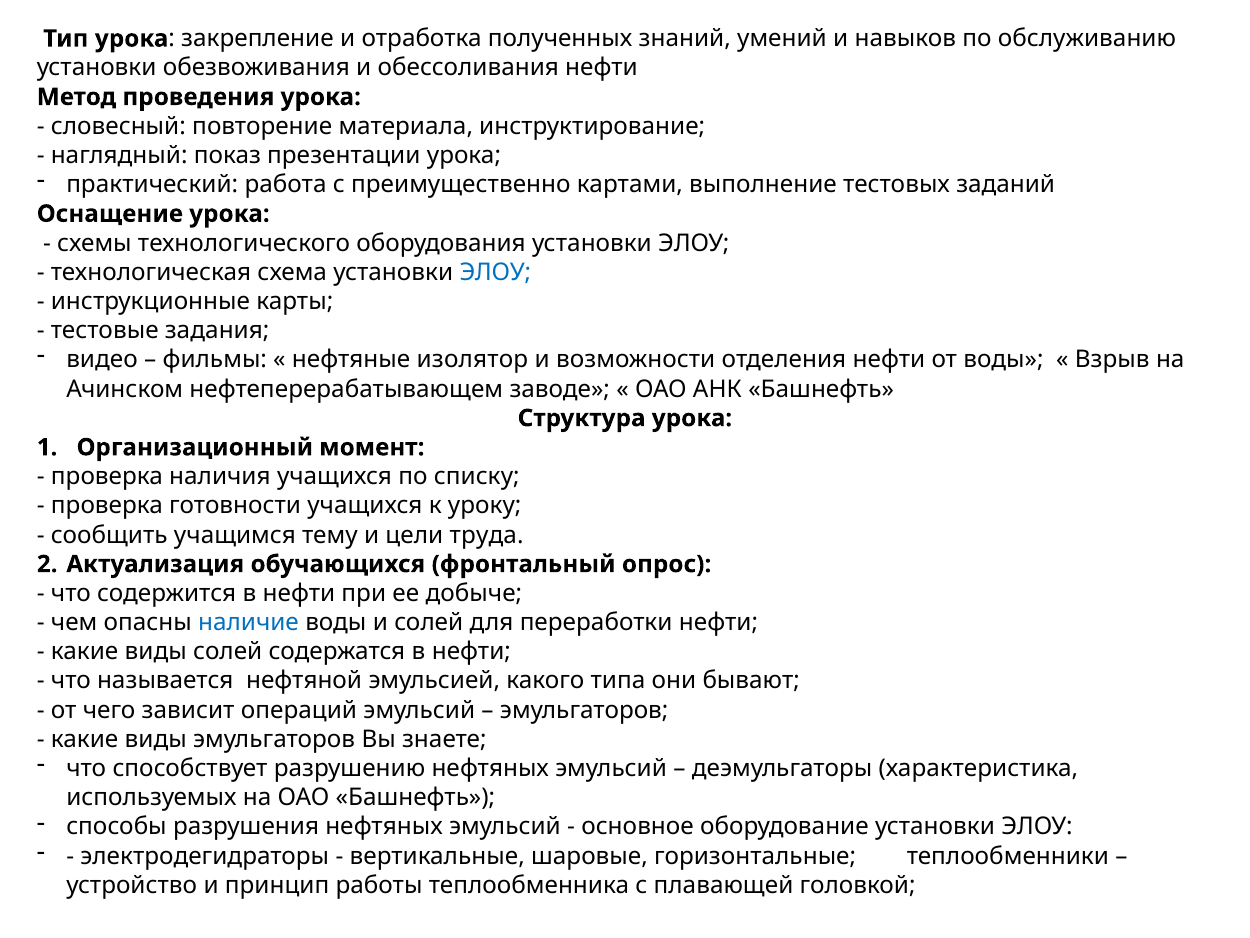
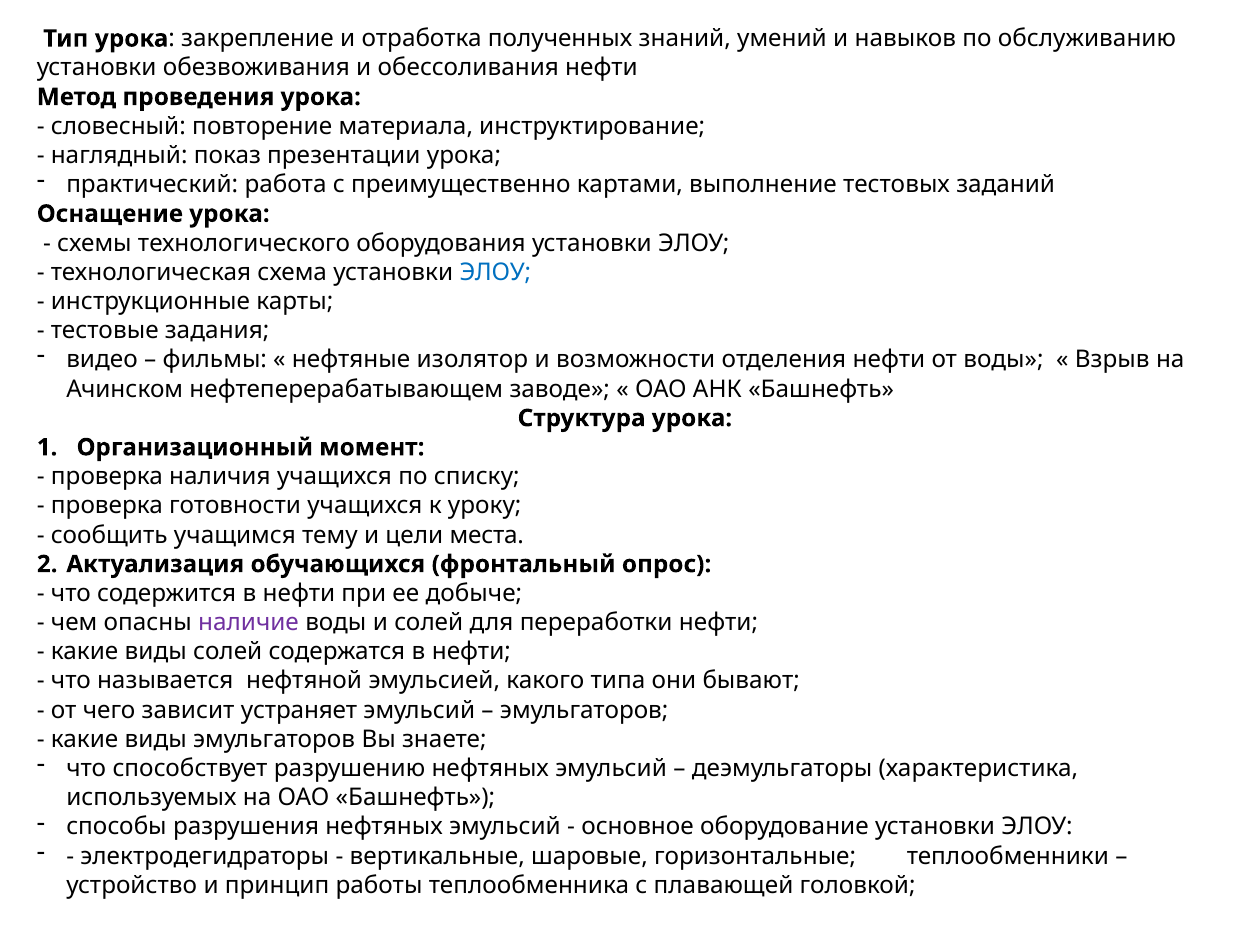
труда: труда -> места
наличие colour: blue -> purple
операций: операций -> устраняет
